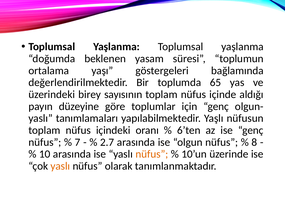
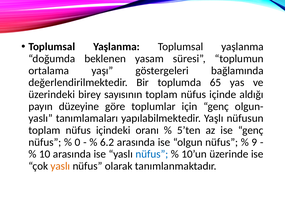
6’ten: 6’ten -> 5’ten
7: 7 -> 0
2.7: 2.7 -> 6.2
8: 8 -> 9
nüfus at (152, 155) colour: orange -> blue
